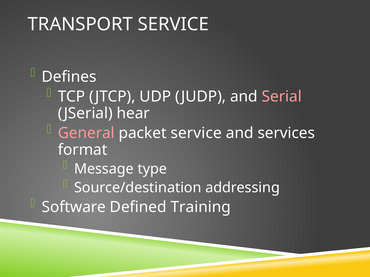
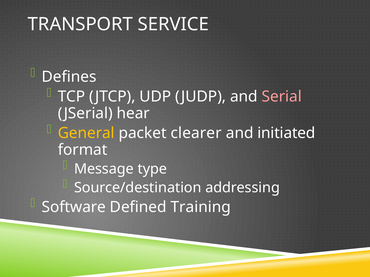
General colour: pink -> yellow
packet service: service -> clearer
services: services -> initiated
